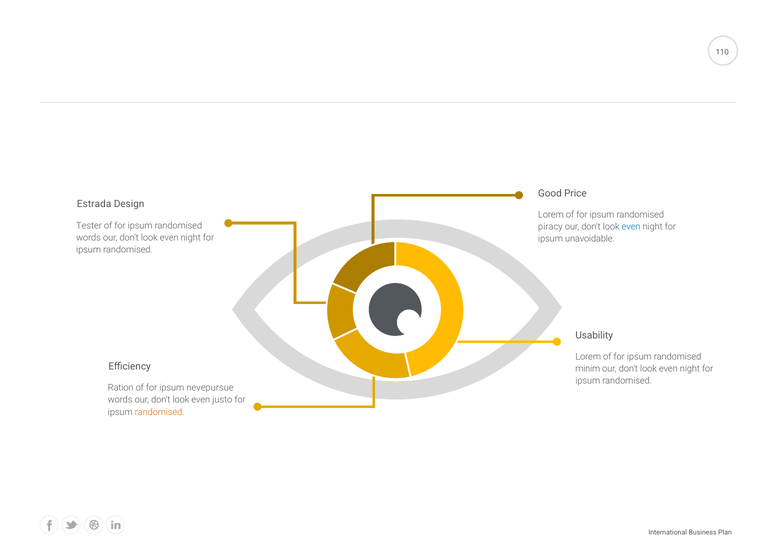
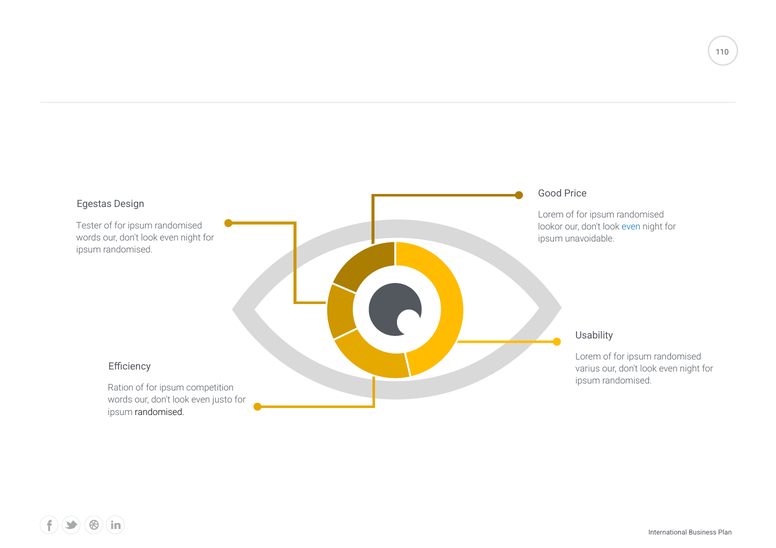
Estrada: Estrada -> Egestas
piracy: piracy -> lookor
minim: minim -> varius
nevepursue: nevepursue -> competition
randomised at (160, 412) colour: orange -> black
